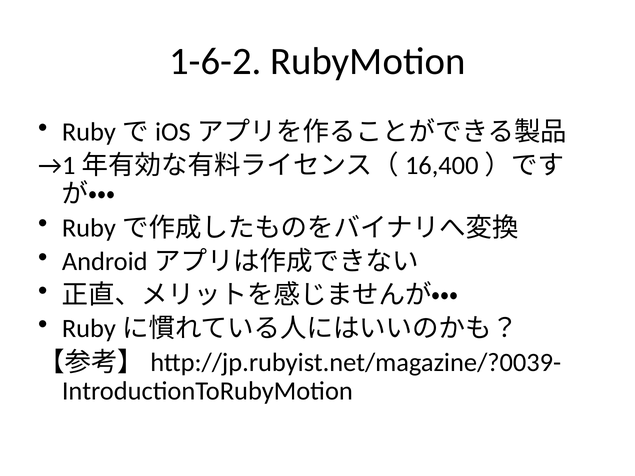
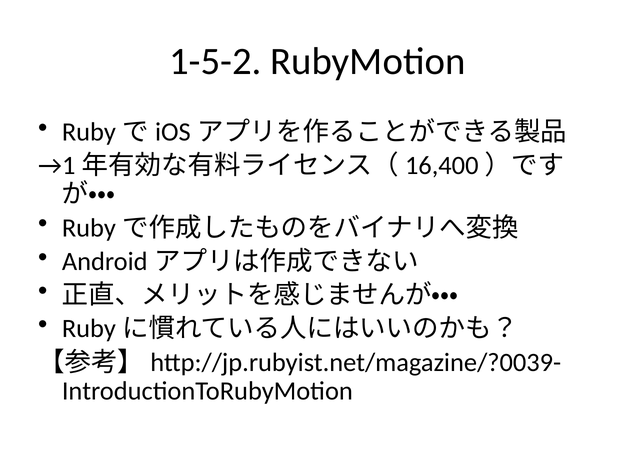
1-6-2: 1-6-2 -> 1-5-2
